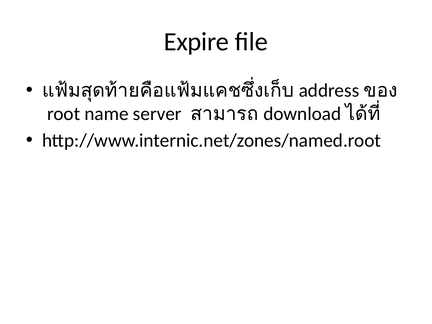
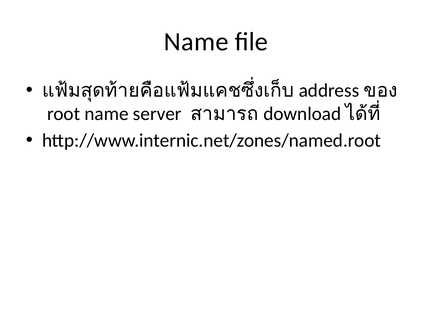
Expire at (196, 42): Expire -> Name
